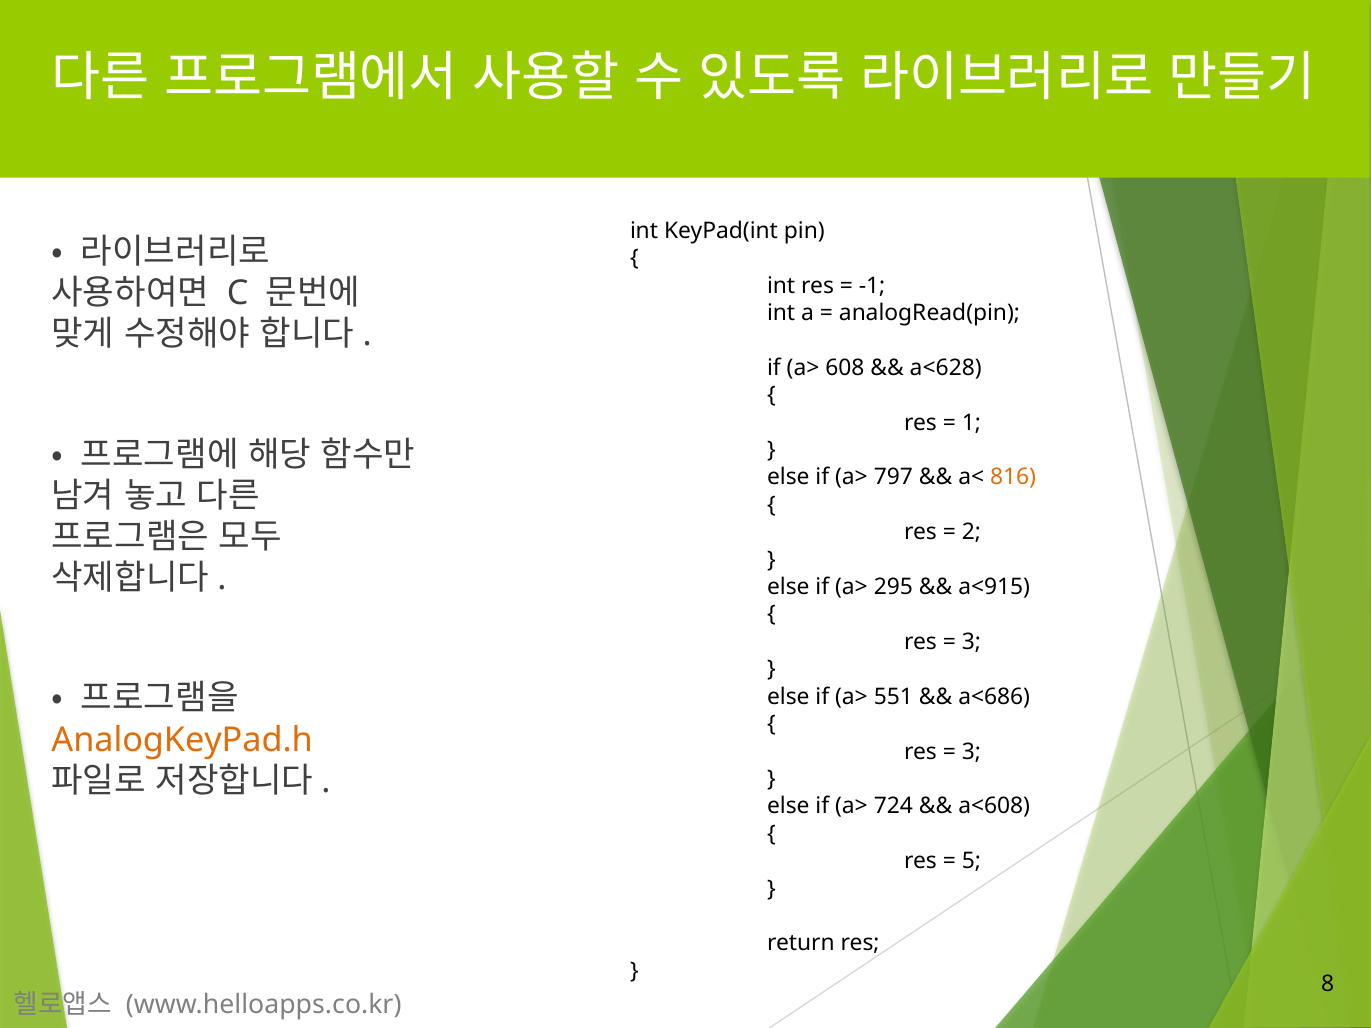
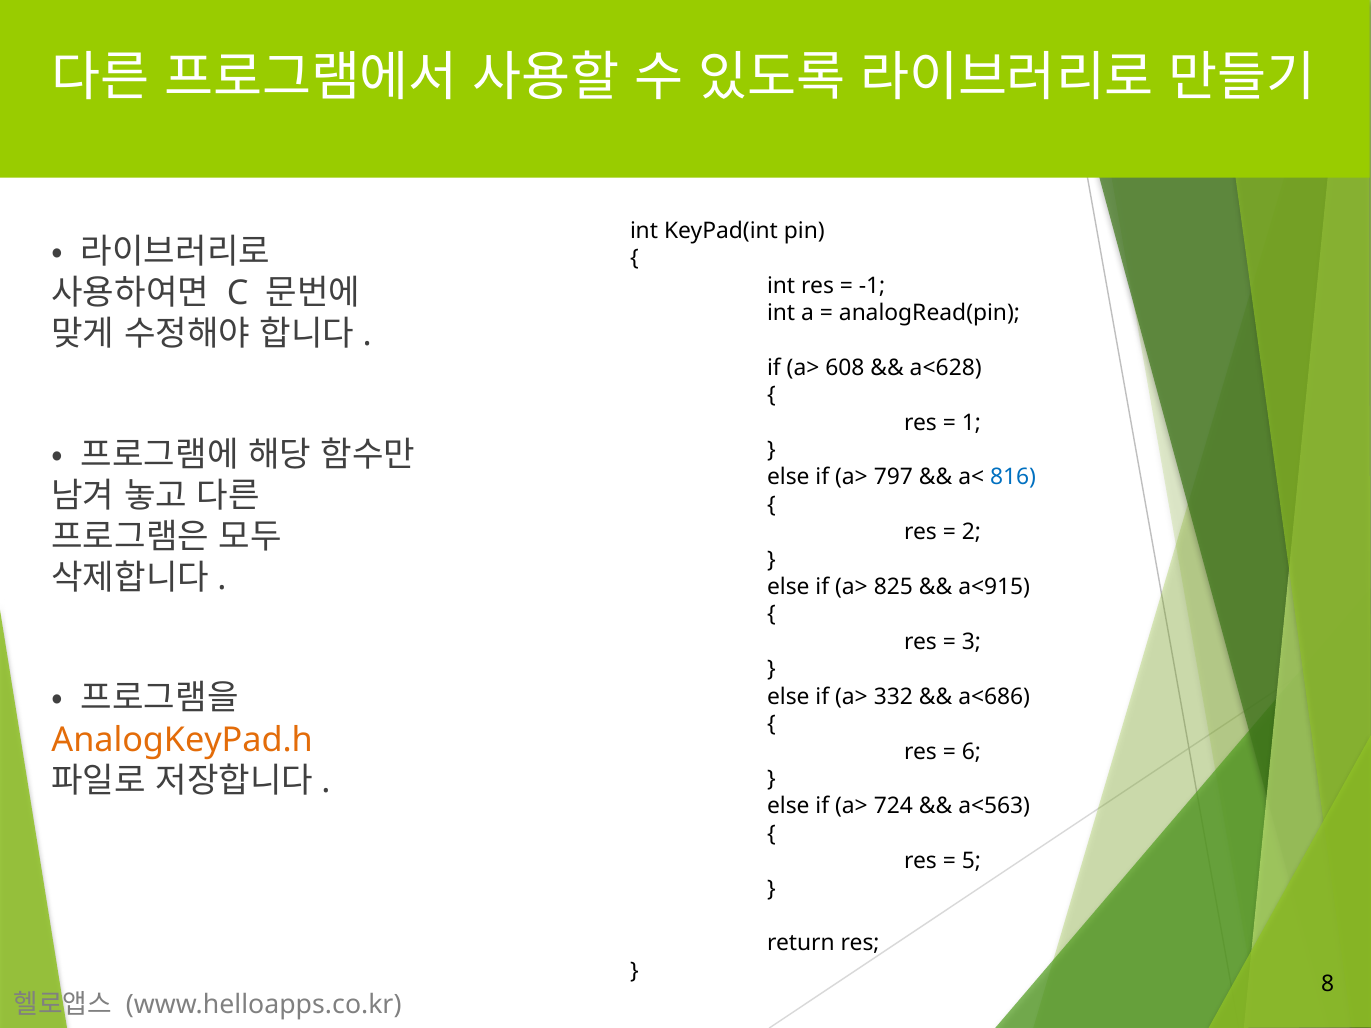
816 colour: orange -> blue
295: 295 -> 825
551: 551 -> 332
3 at (971, 752): 3 -> 6
a<608: a<608 -> a<563
